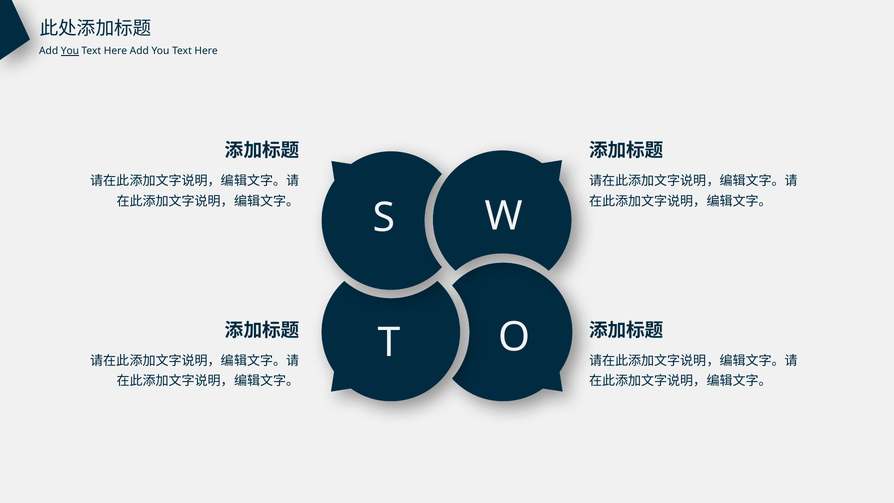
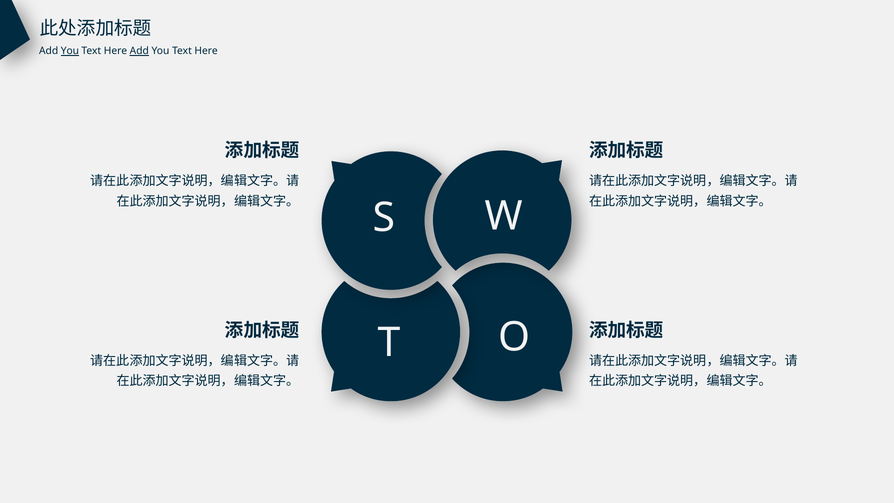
Add at (139, 51) underline: none -> present
